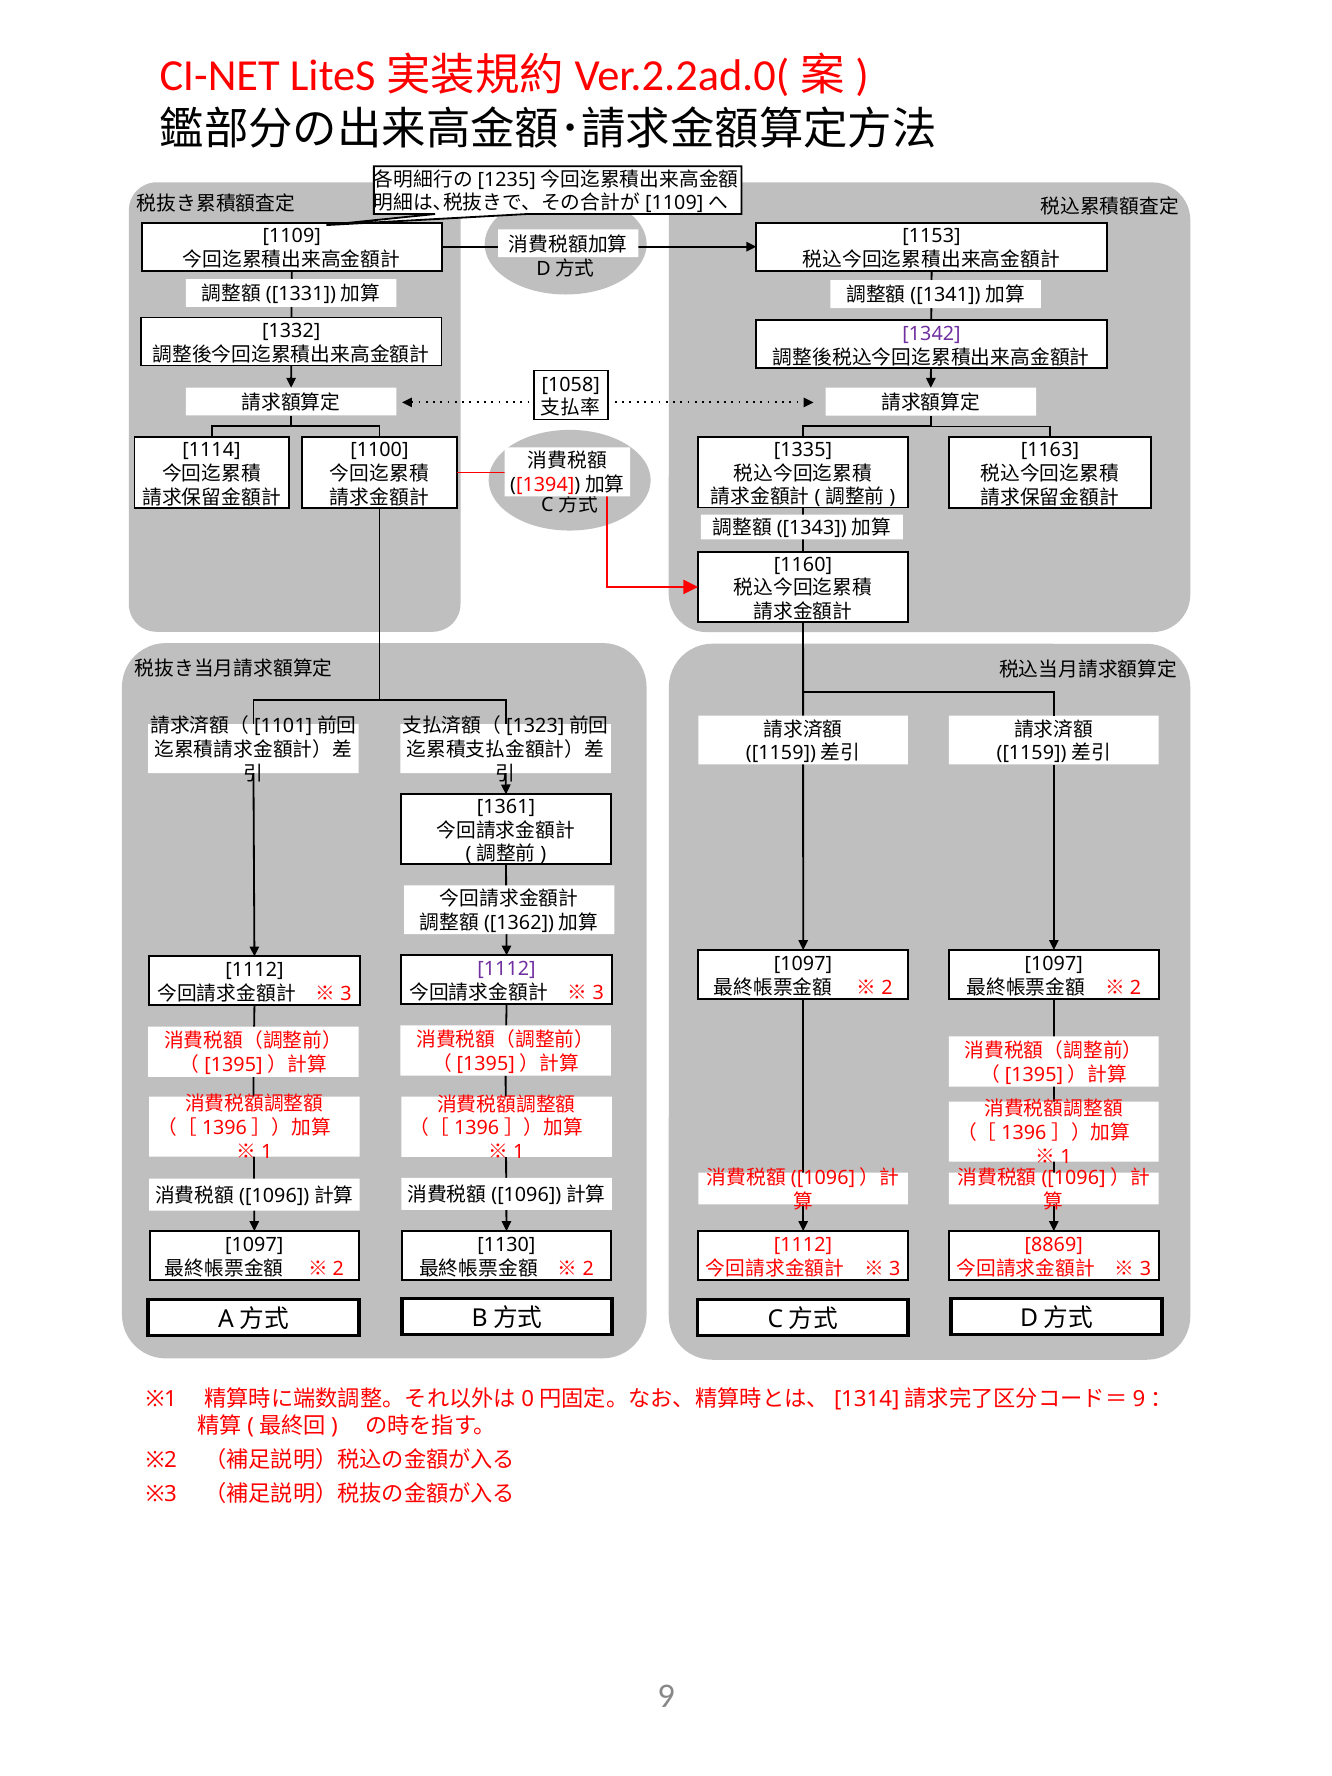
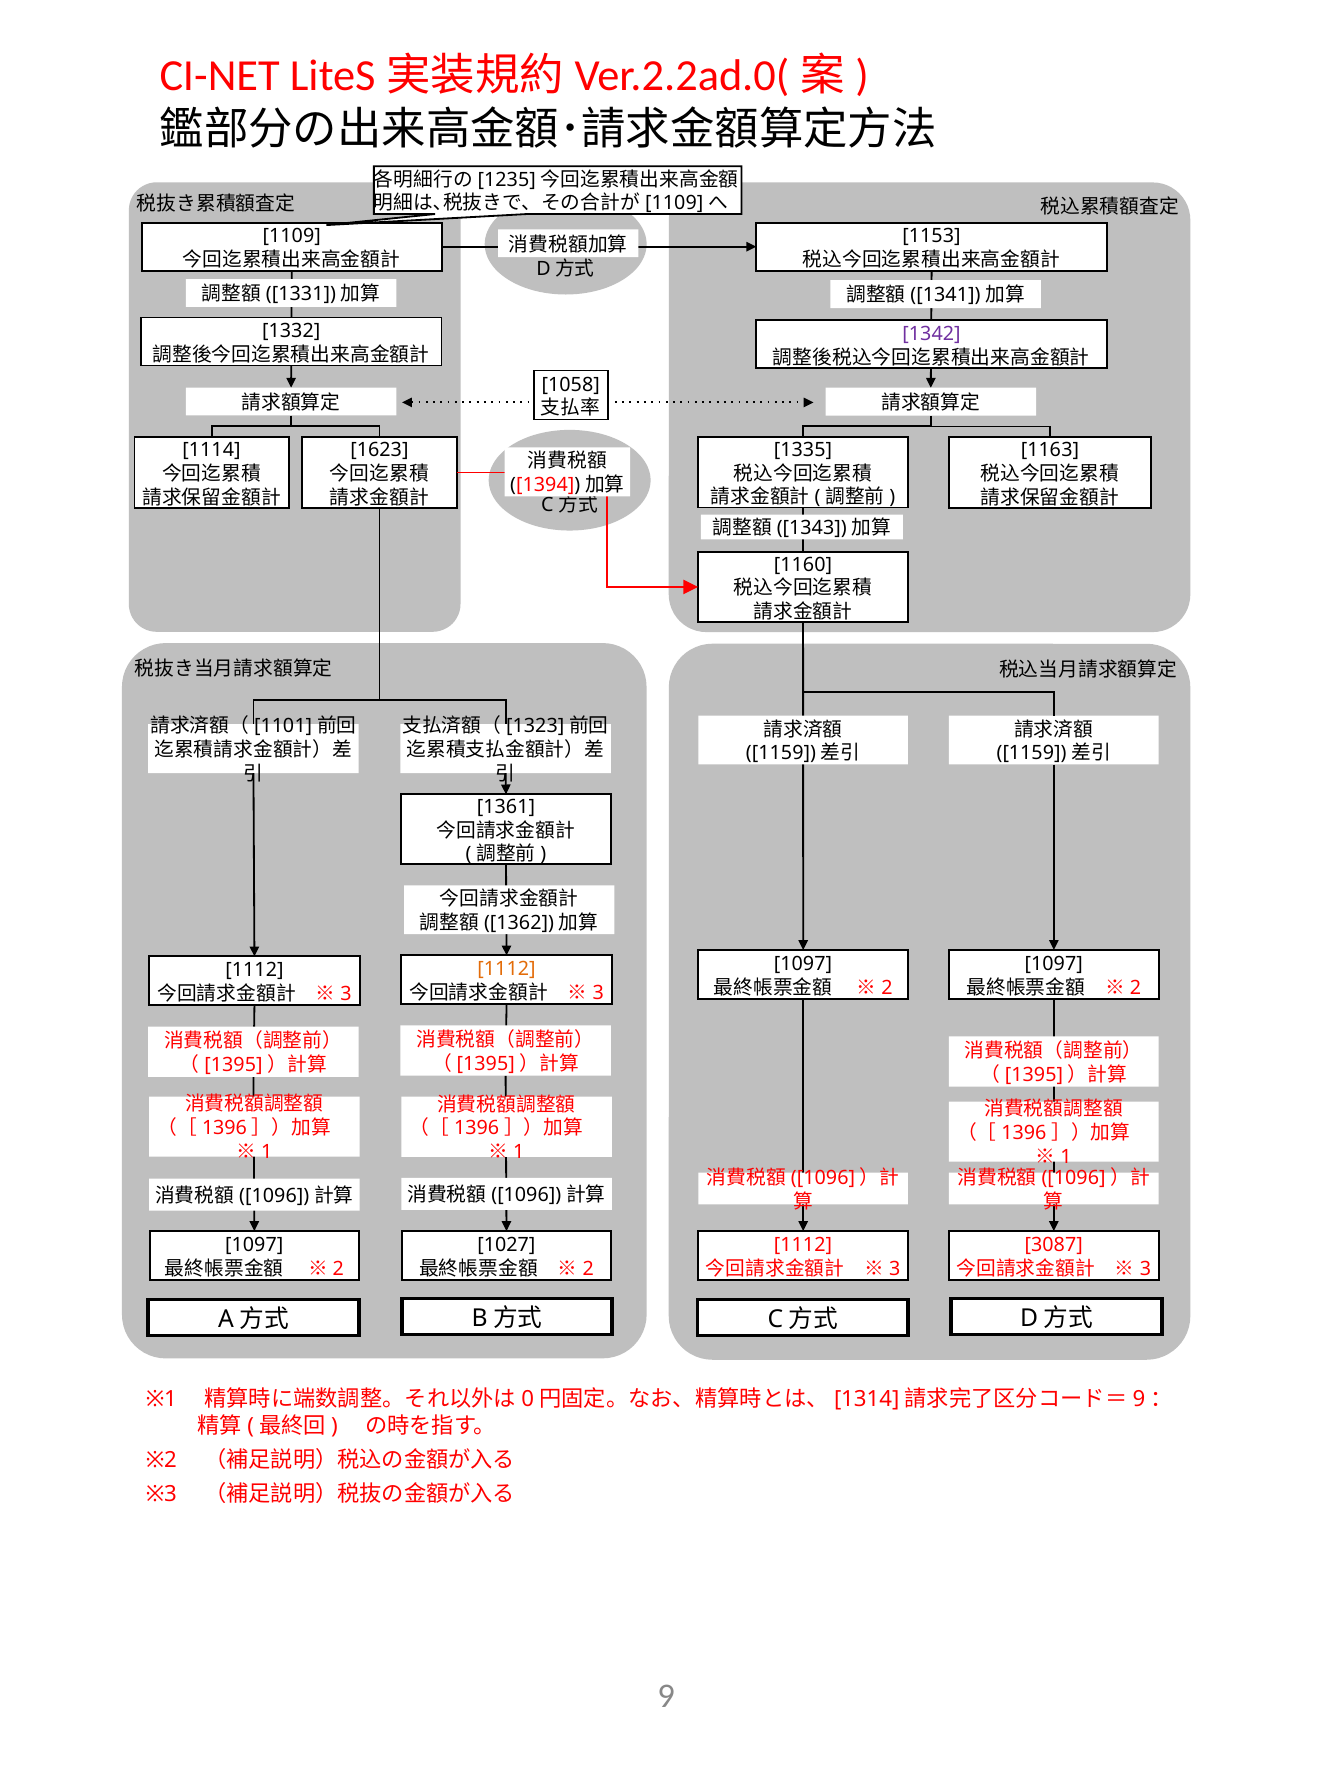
1100: 1100 -> 1623
1112 at (507, 969) colour: purple -> orange
1130: 1130 -> 1027
8869: 8869 -> 3087
